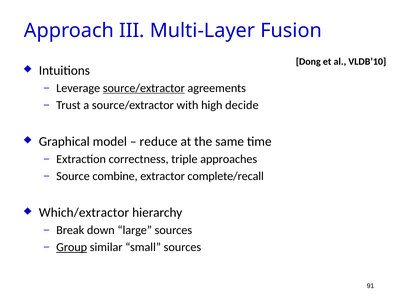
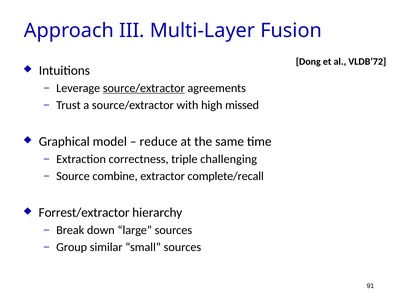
VLDB’10: VLDB’10 -> VLDB’72
decide: decide -> missed
approaches: approaches -> challenging
Which/extractor: Which/extractor -> Forrest/extractor
Group underline: present -> none
